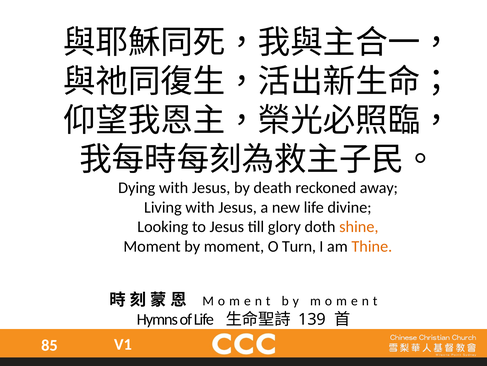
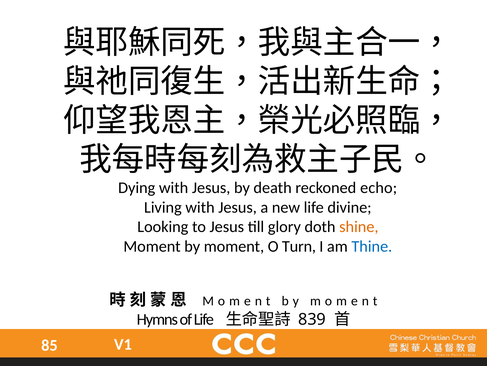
away: away -> echo
Thine colour: orange -> blue
139: 139 -> 839
